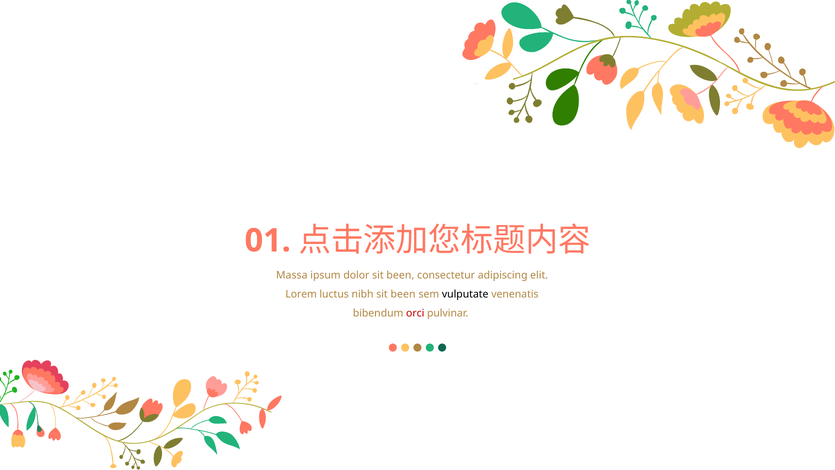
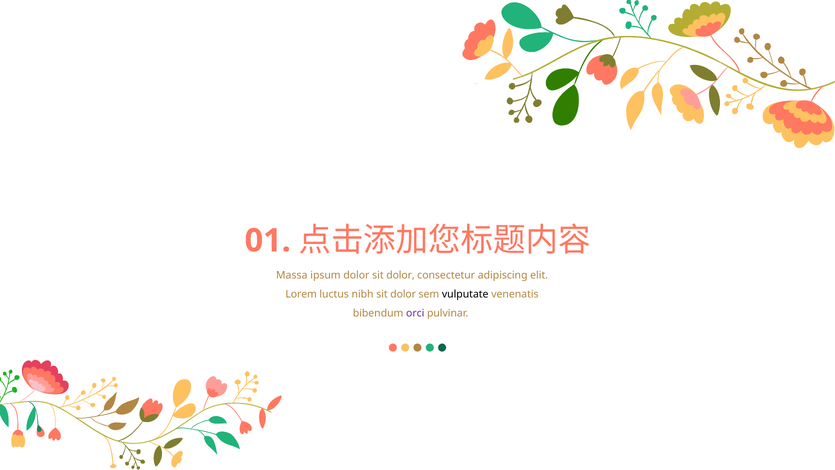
dolor sit been: been -> dolor
nibh sit been: been -> dolor
orci colour: red -> purple
